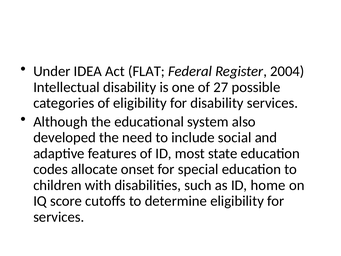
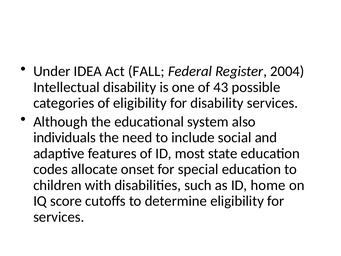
FLAT: FLAT -> FALL
27: 27 -> 43
developed: developed -> individuals
